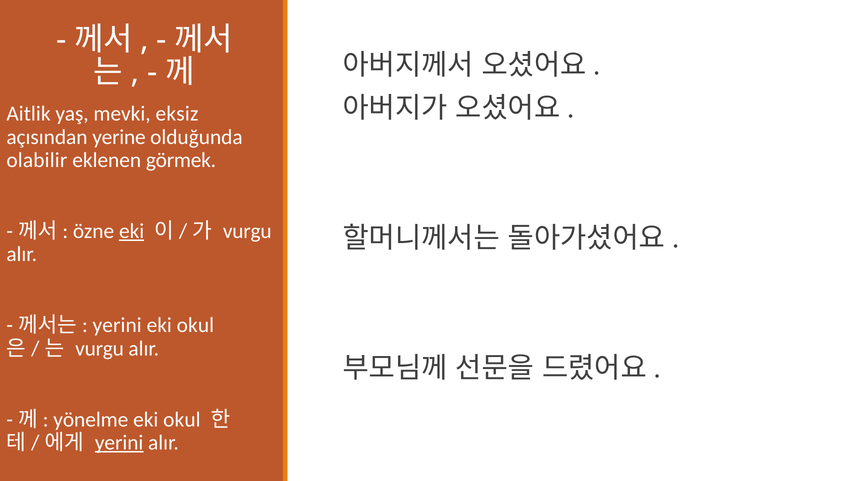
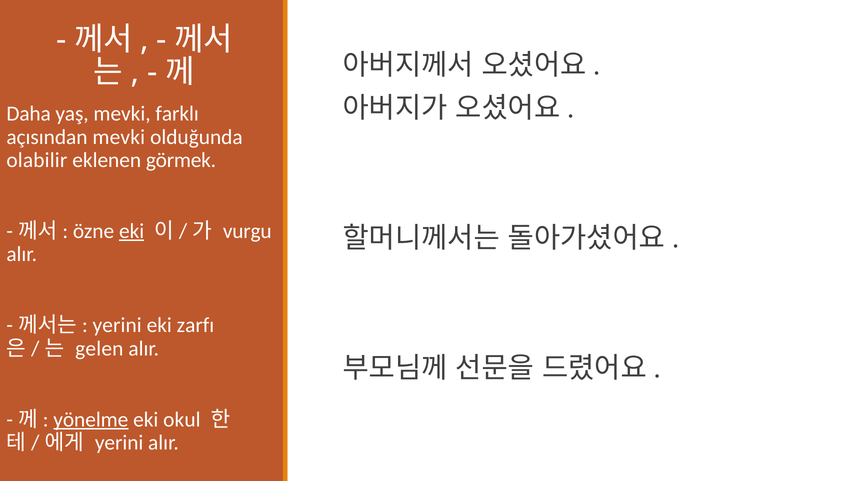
Aitlik: Aitlik -> Daha
eksiz: eksiz -> farklı
açısından yerine: yerine -> mevki
okul at (195, 325): okul -> zarfı
vurgu at (100, 348): vurgu -> gelen
yönelme underline: none -> present
yerini at (119, 442) underline: present -> none
